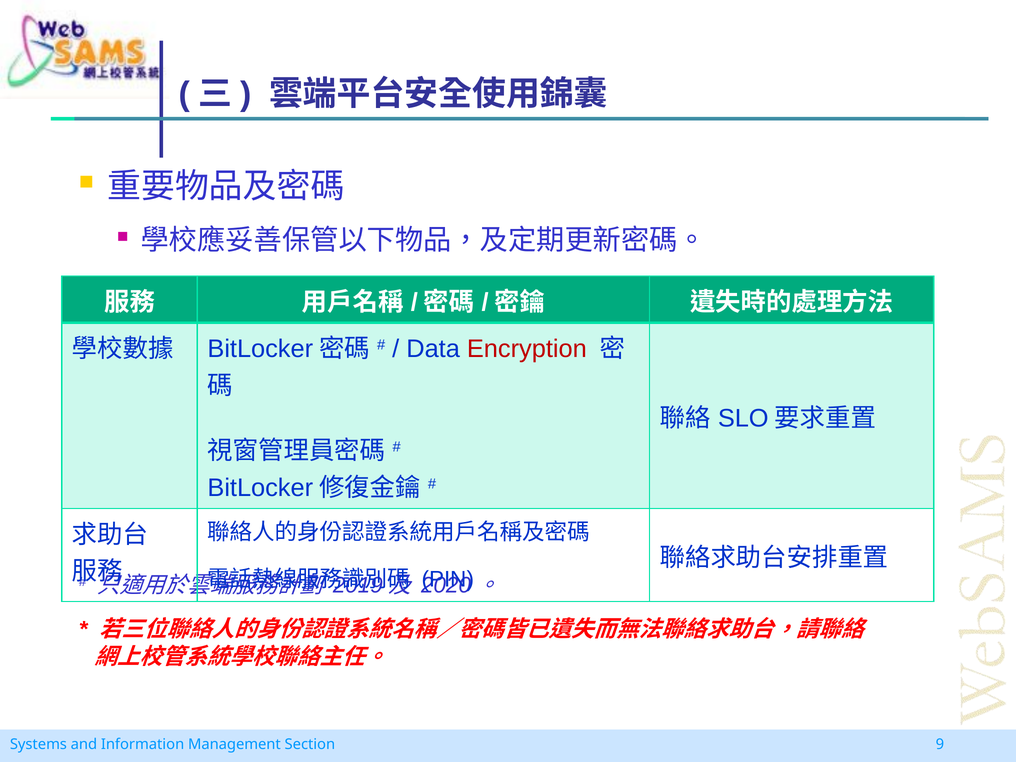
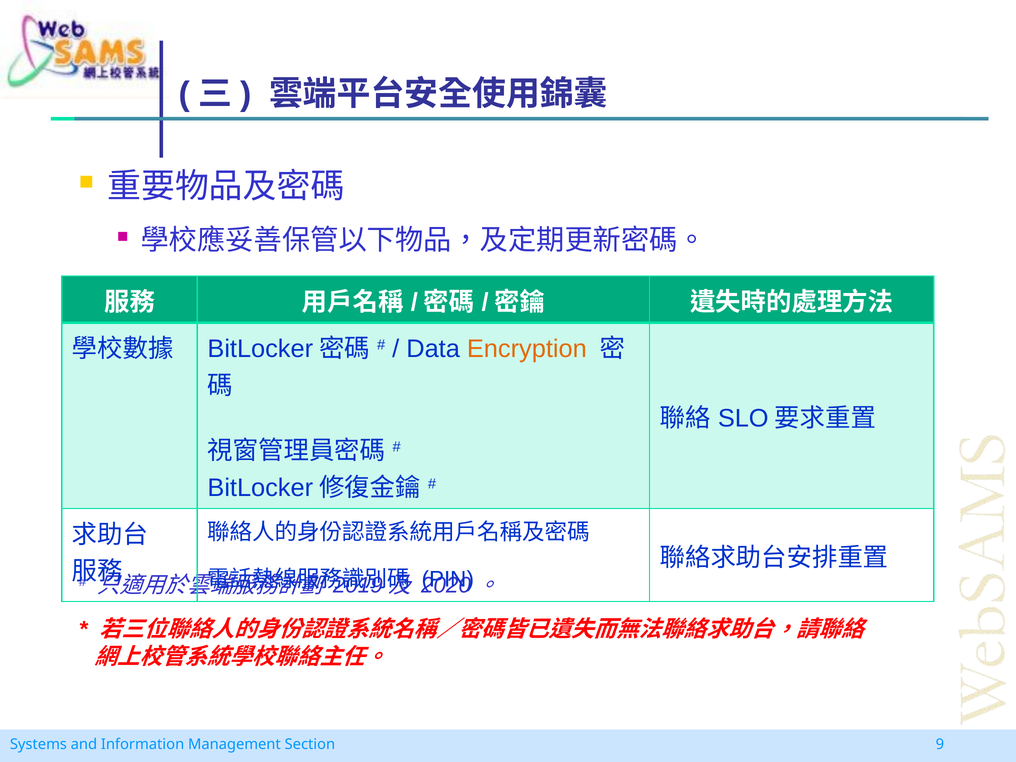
Encryption colour: red -> orange
